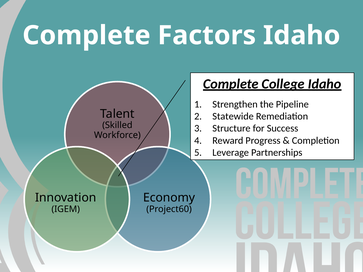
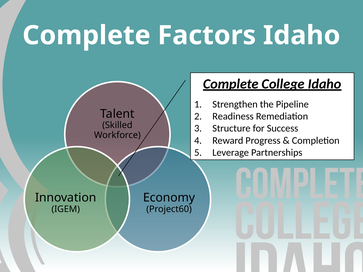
Statewide: Statewide -> Readiness
